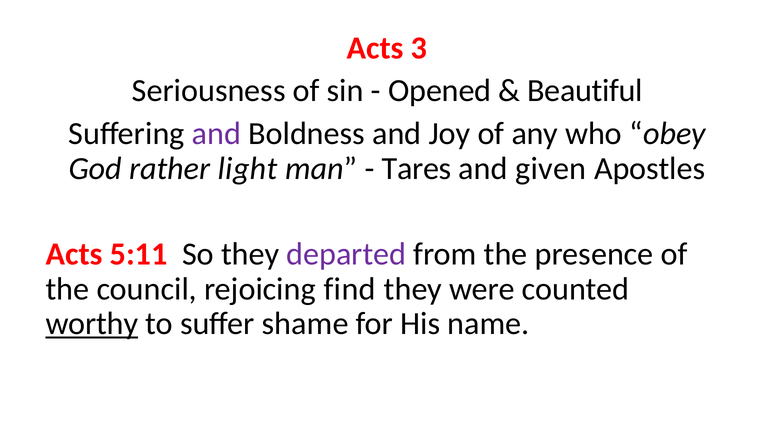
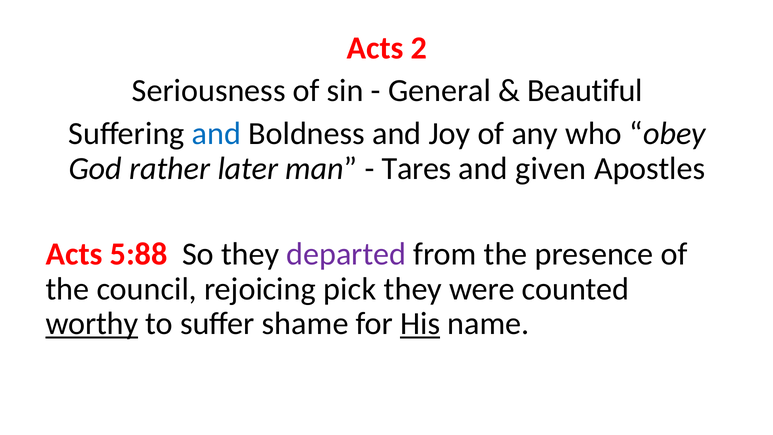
3: 3 -> 2
Opened: Opened -> General
and at (216, 134) colour: purple -> blue
light: light -> later
5:11: 5:11 -> 5:88
find: find -> pick
His underline: none -> present
